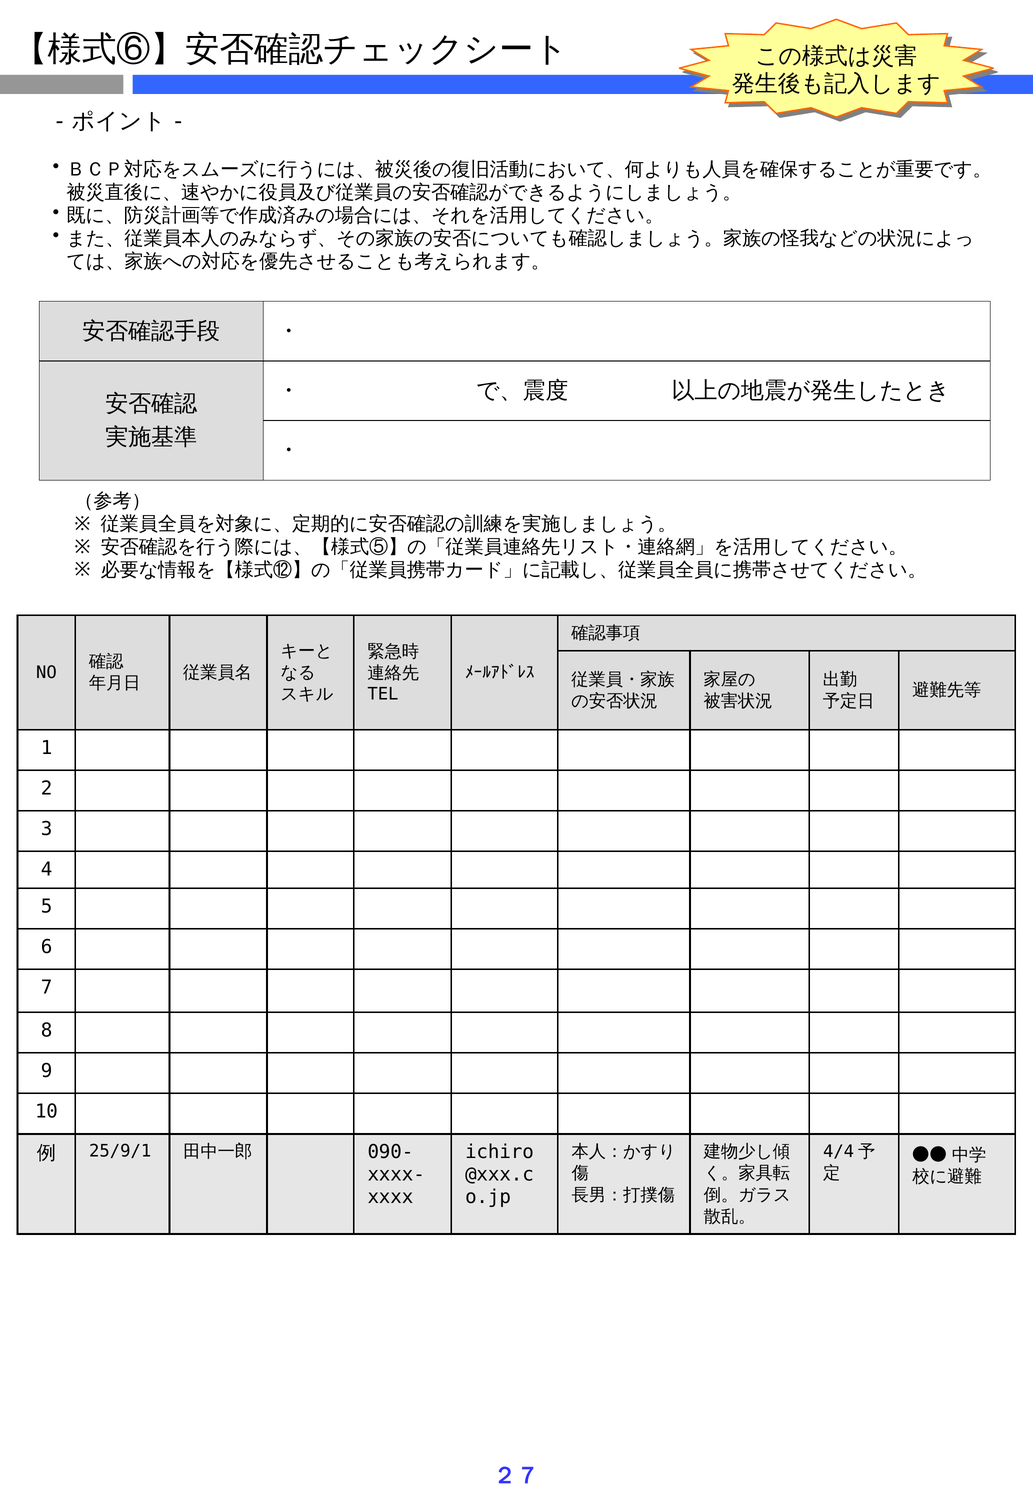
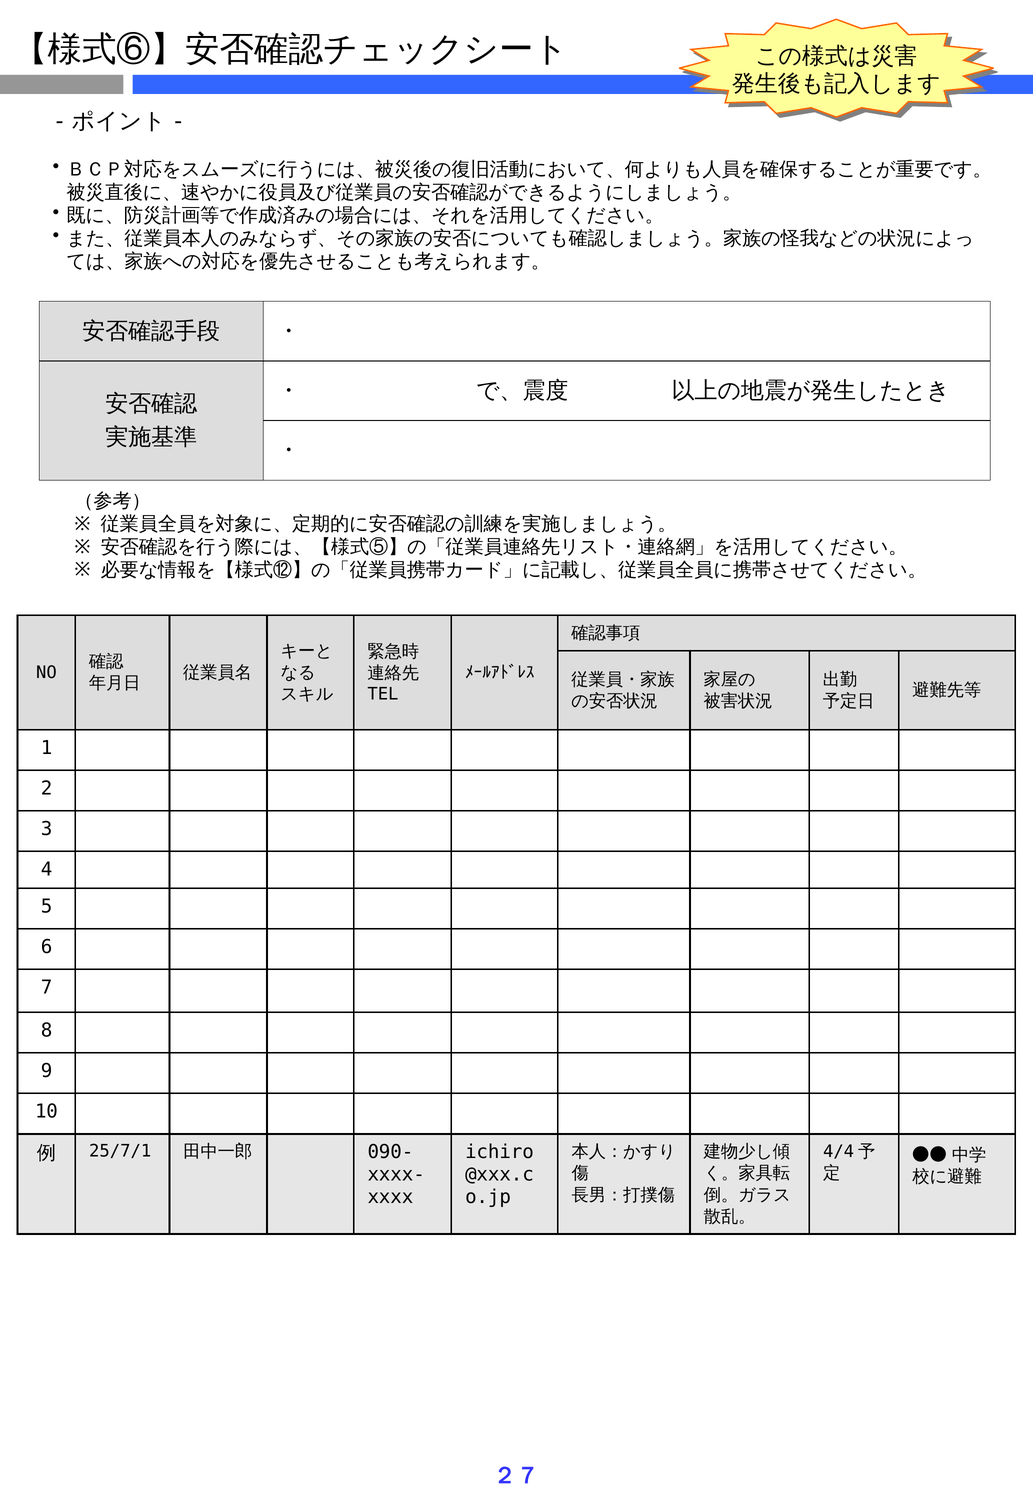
25/9/1: 25/9/1 -> 25/7/1
